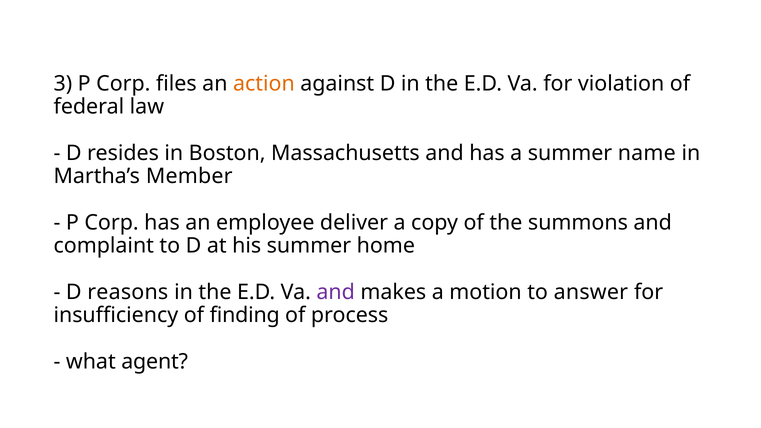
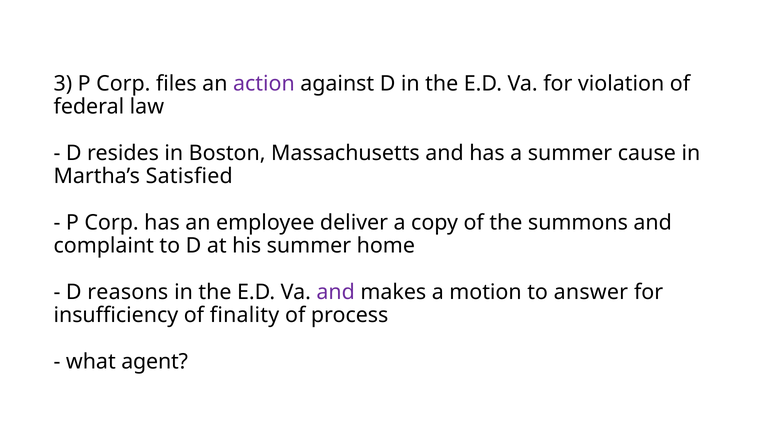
action colour: orange -> purple
name: name -> cause
Member: Member -> Satisfied
finding: finding -> finality
